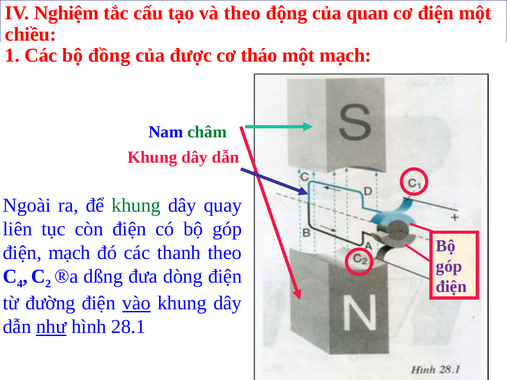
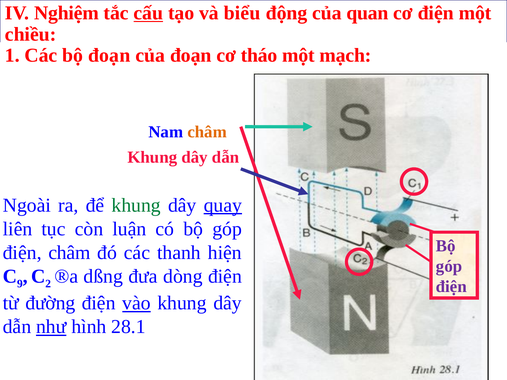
cấu underline: none -> present
và theo: theo -> biểu
bộ đồng: đồng -> đoạn
của được: được -> đoạn
châm at (207, 132) colour: green -> orange
quay underline: none -> present
còn điện: điện -> luận
điện mạch: mạch -> châm
thanh theo: theo -> hiện
4: 4 -> 9
